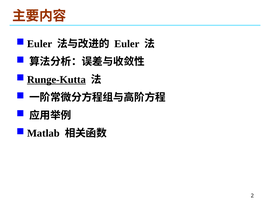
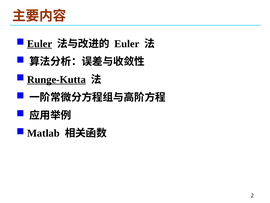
Euler at (40, 44) underline: none -> present
